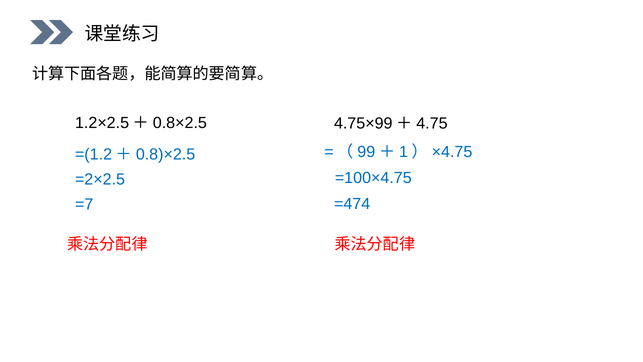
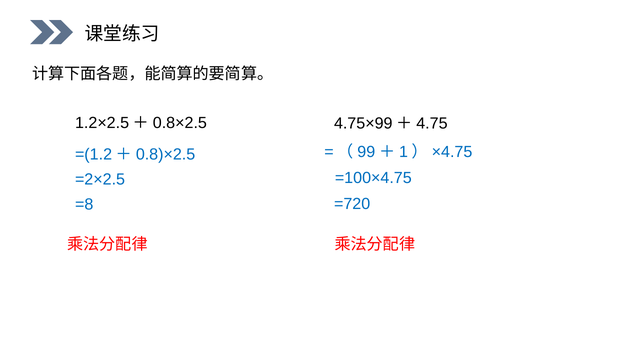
=474: =474 -> =720
=7: =7 -> =8
